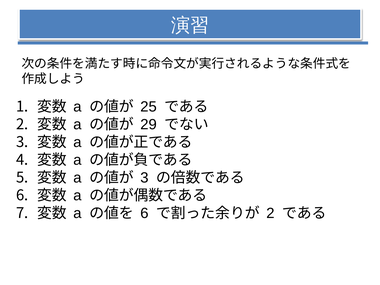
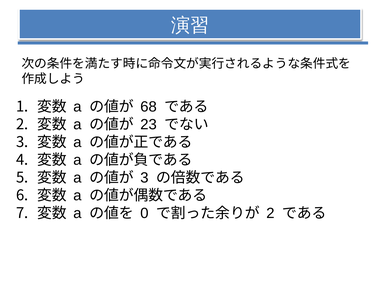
25: 25 -> 68
29: 29 -> 23
6 at (144, 213): 6 -> 0
